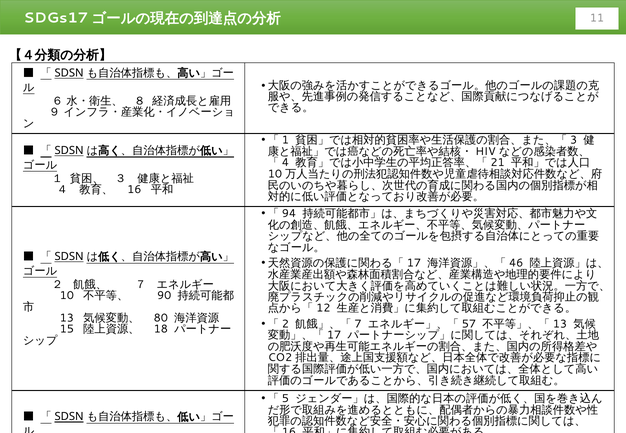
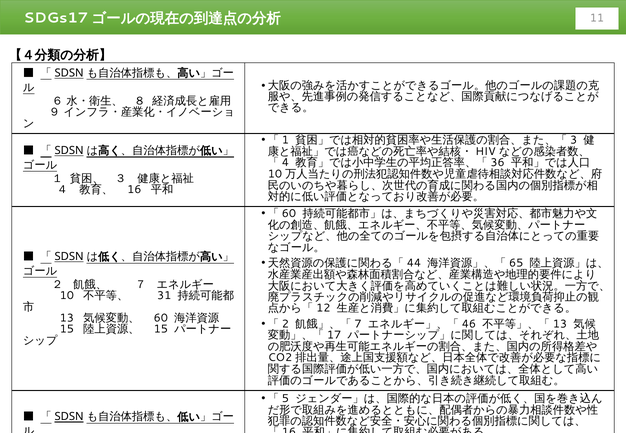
21: 21 -> 36
94 at (289, 214): 94 -> 60
17 at (414, 263): 17 -> 44
46: 46 -> 65
90: 90 -> 31
80 at (161, 318): 80 -> 60
57: 57 -> 46
18 at (161, 330): 18 -> 15
